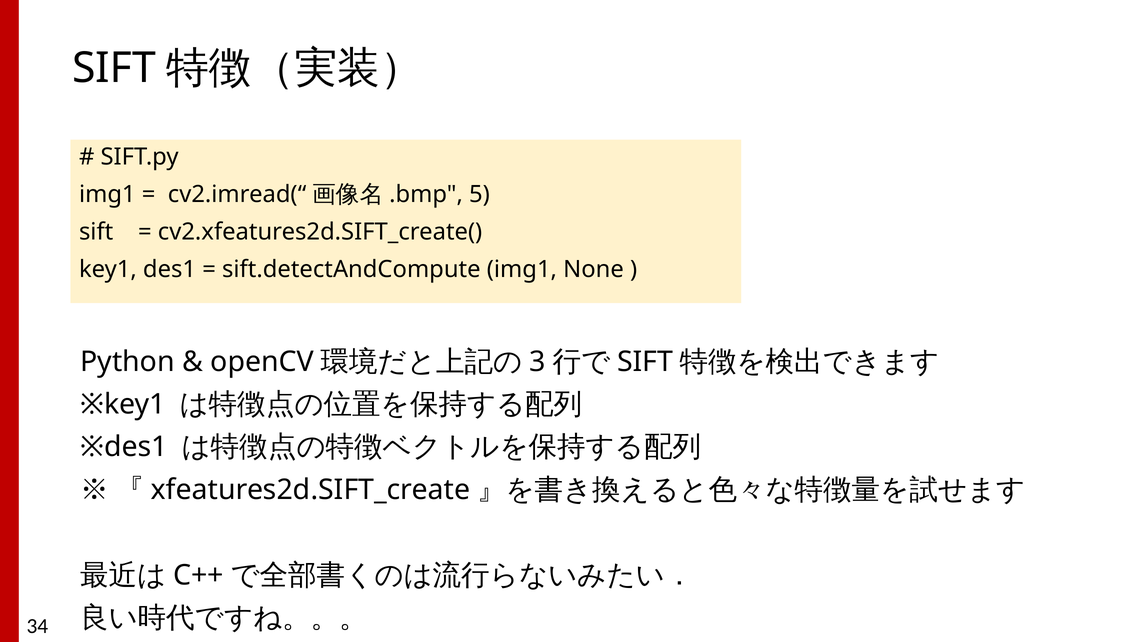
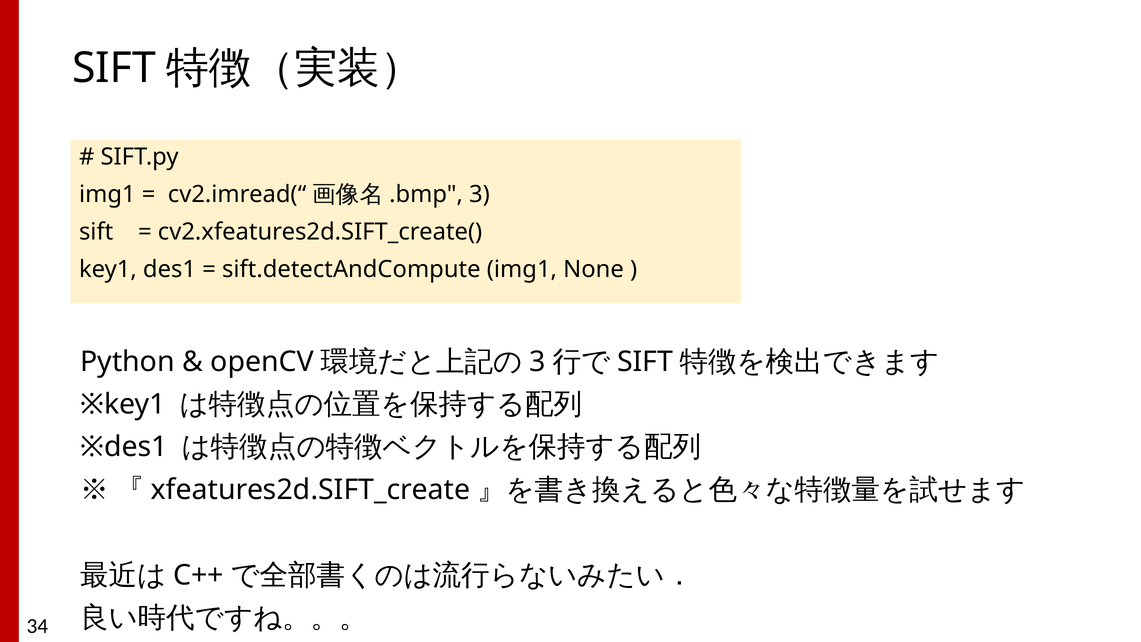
5 at (479, 194): 5 -> 3
